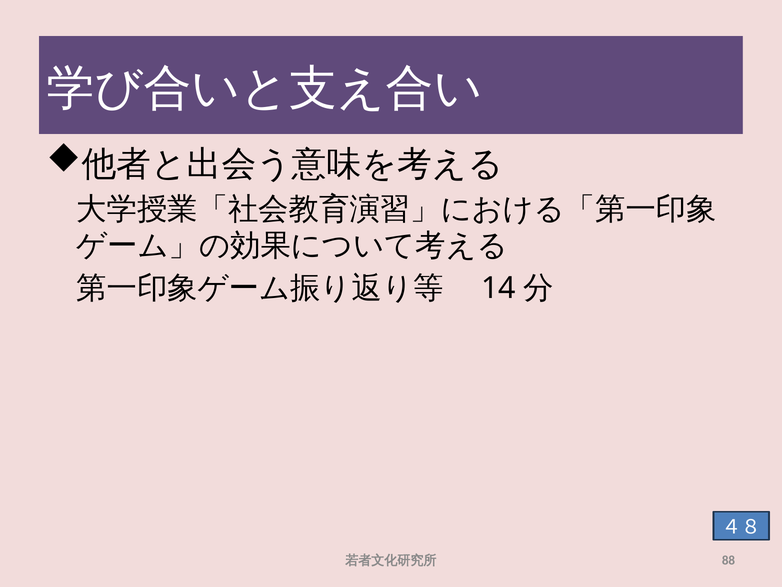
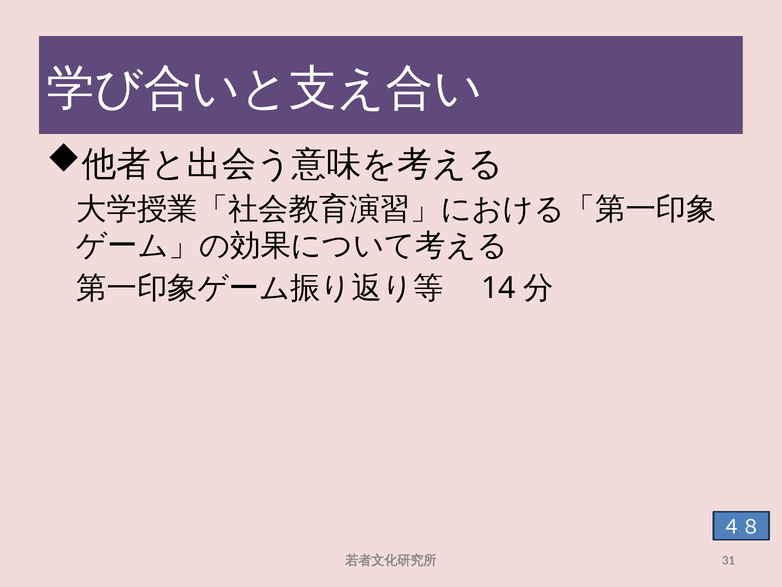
88: 88 -> 31
